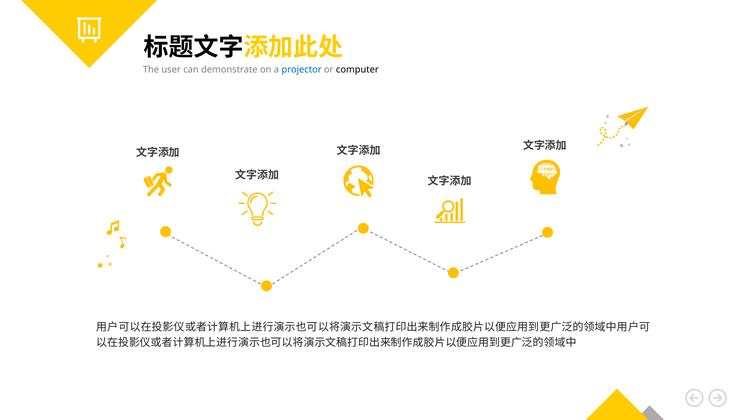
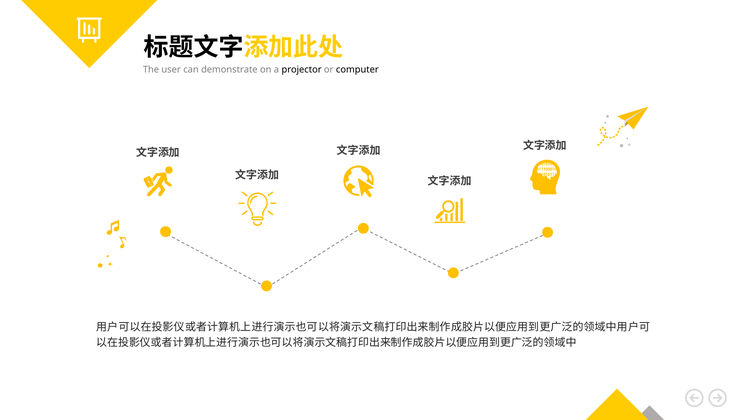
projector colour: blue -> black
